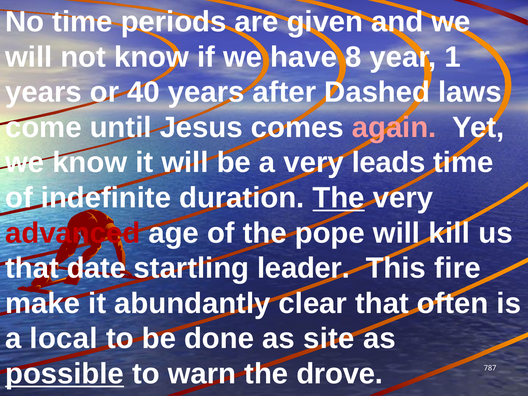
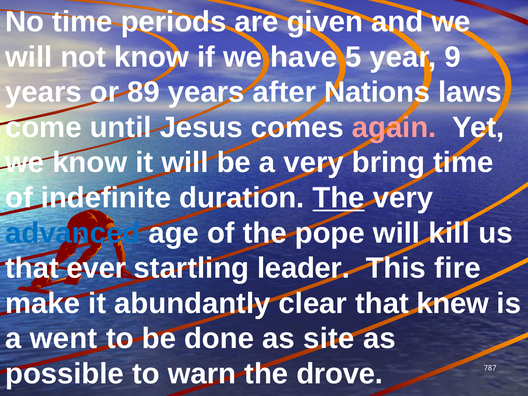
8: 8 -> 5
1: 1 -> 9
40: 40 -> 89
Dashed: Dashed -> Nations
leads: leads -> bring
advanced colour: red -> blue
date: date -> ever
often: often -> knew
local: local -> went
possible underline: present -> none
